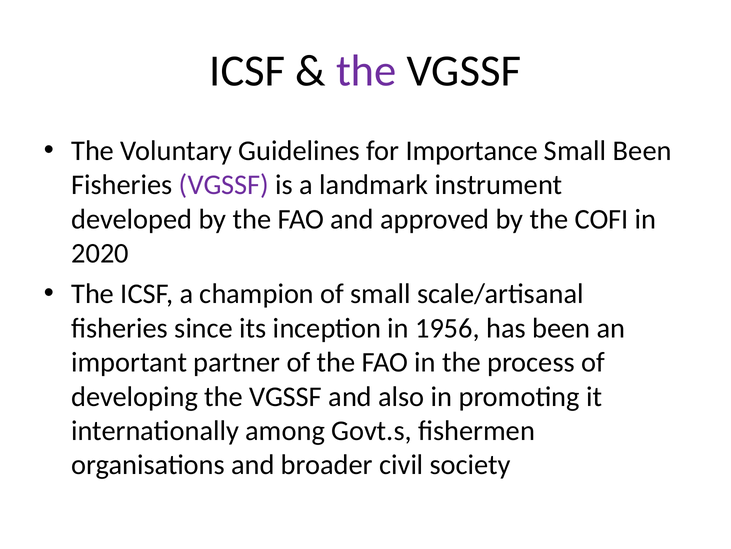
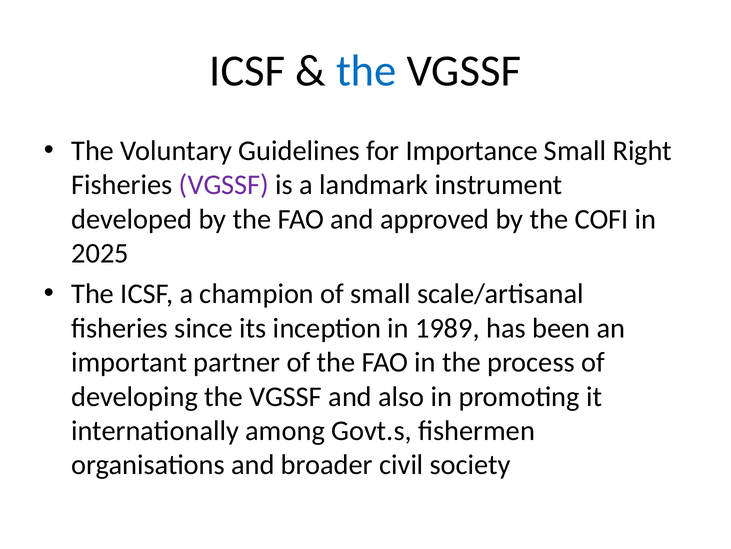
the at (366, 71) colour: purple -> blue
Small Been: Been -> Right
2020: 2020 -> 2025
1956: 1956 -> 1989
